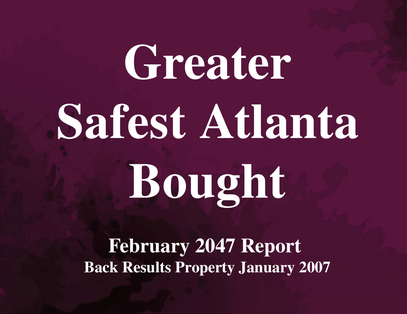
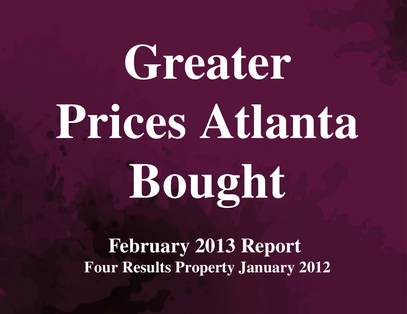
Safest: Safest -> Prices
2047: 2047 -> 2013
Back: Back -> Four
2007: 2007 -> 2012
